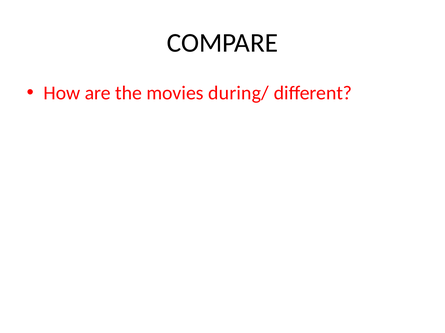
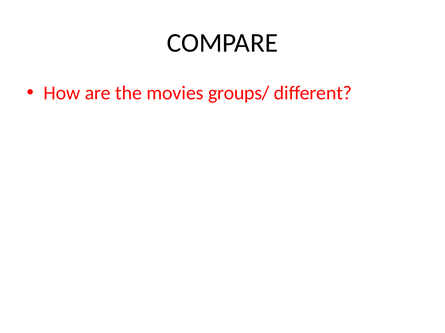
during/: during/ -> groups/
